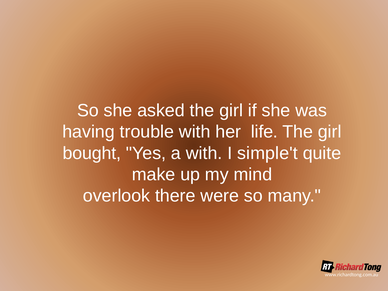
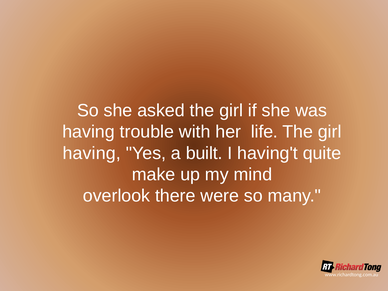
bought at (92, 153): bought -> having
a with: with -> built
simple't: simple't -> having't
